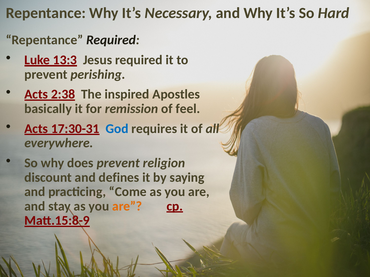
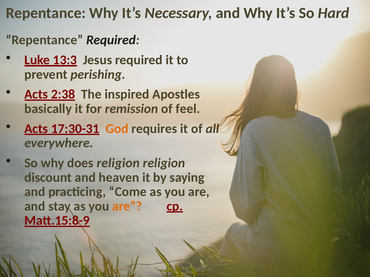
God colour: blue -> orange
does prevent: prevent -> religion
defines: defines -> heaven
